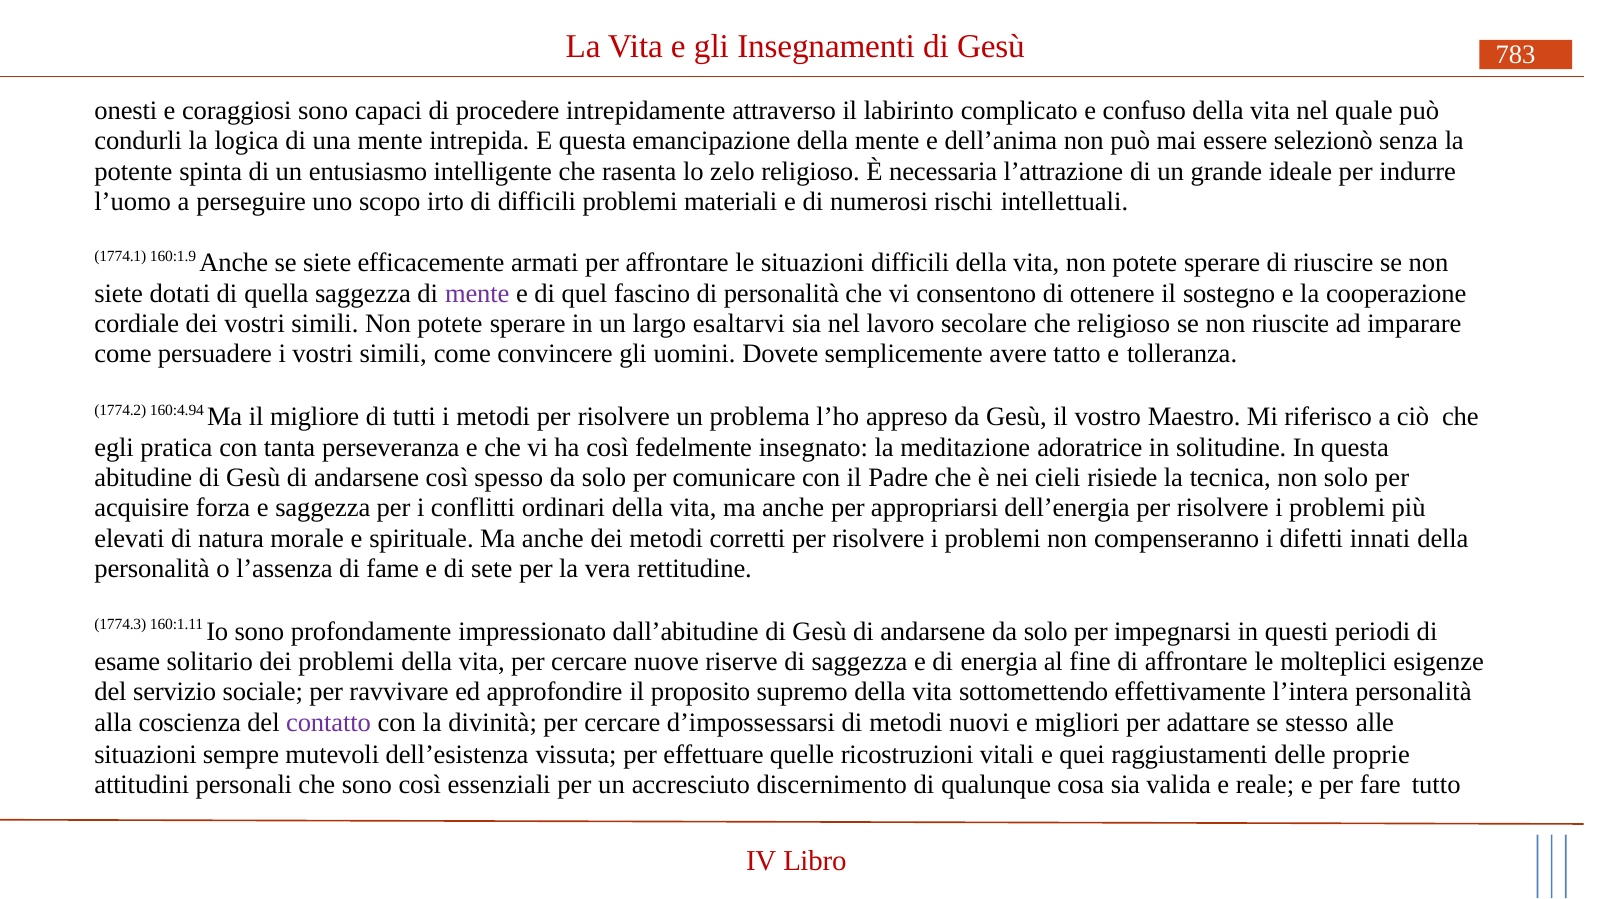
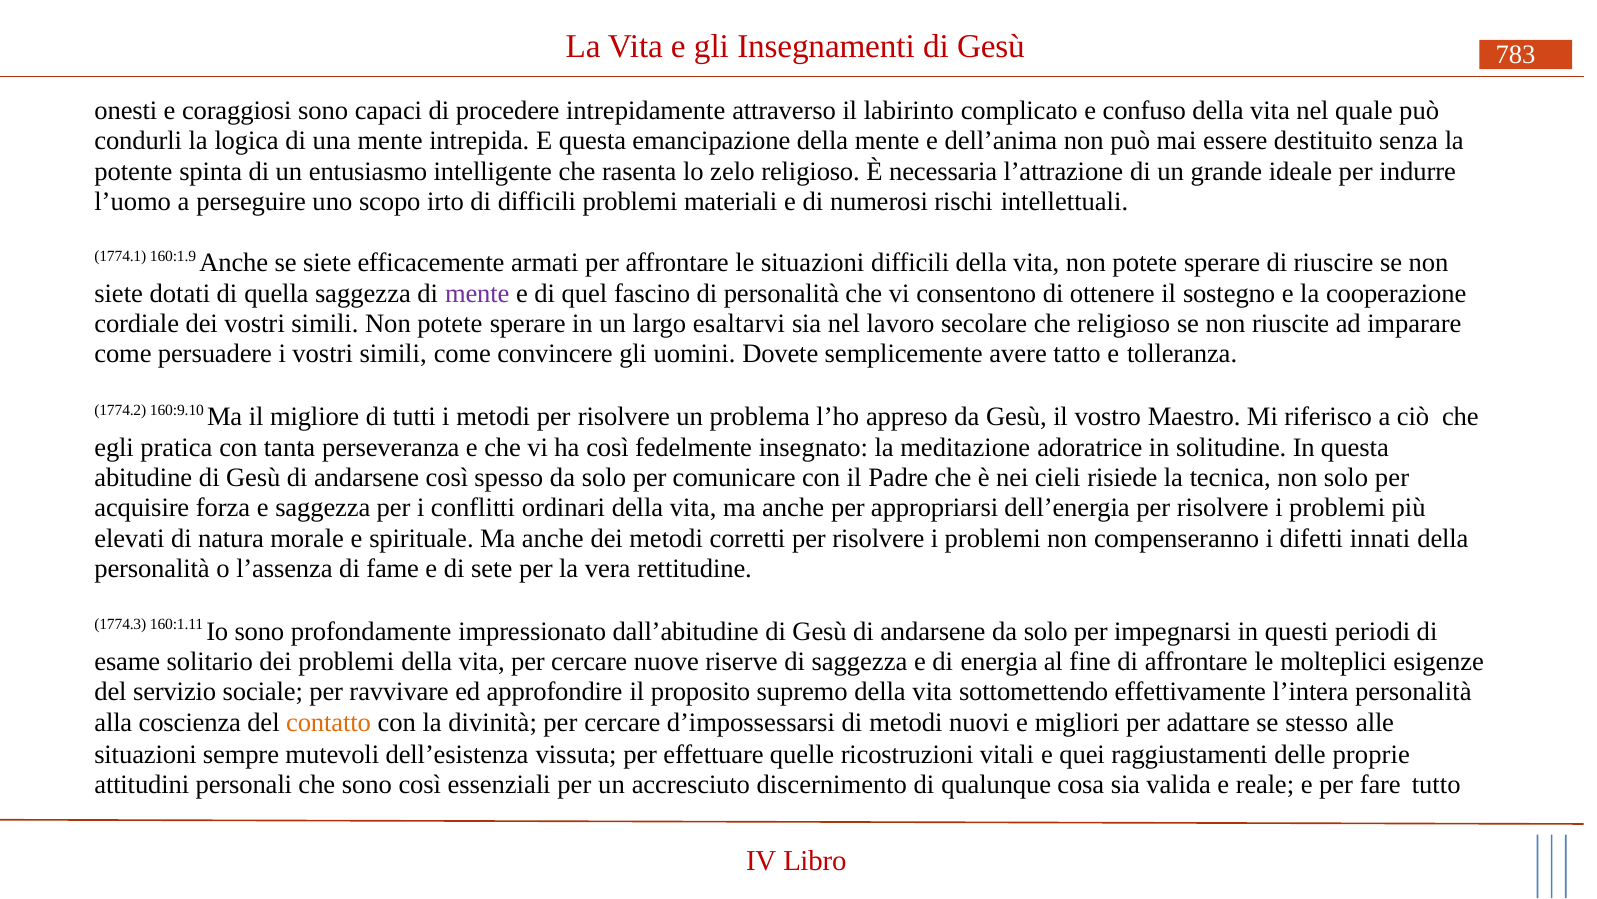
selezionò: selezionò -> destituito
160:4.94: 160:4.94 -> 160:9.10
contatto colour: purple -> orange
